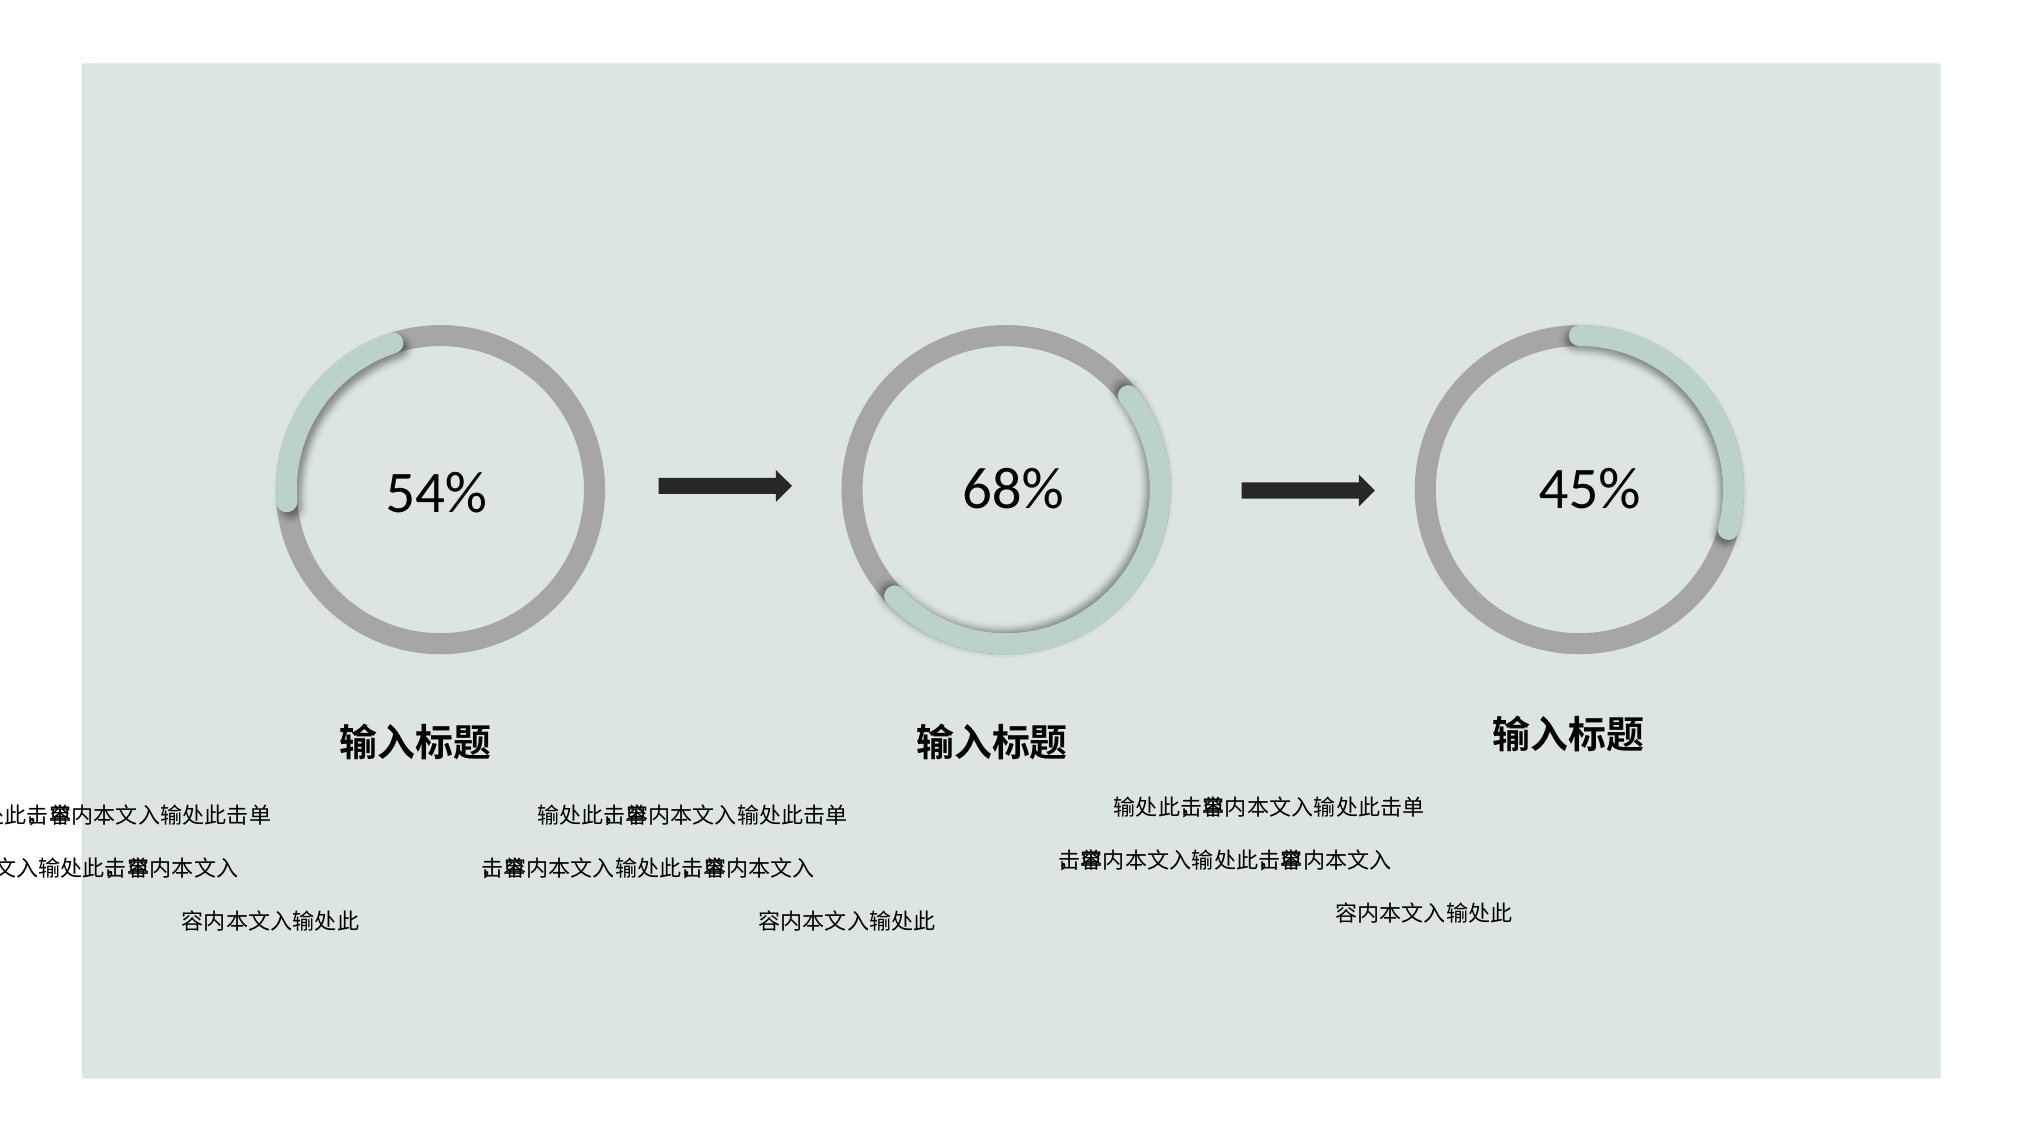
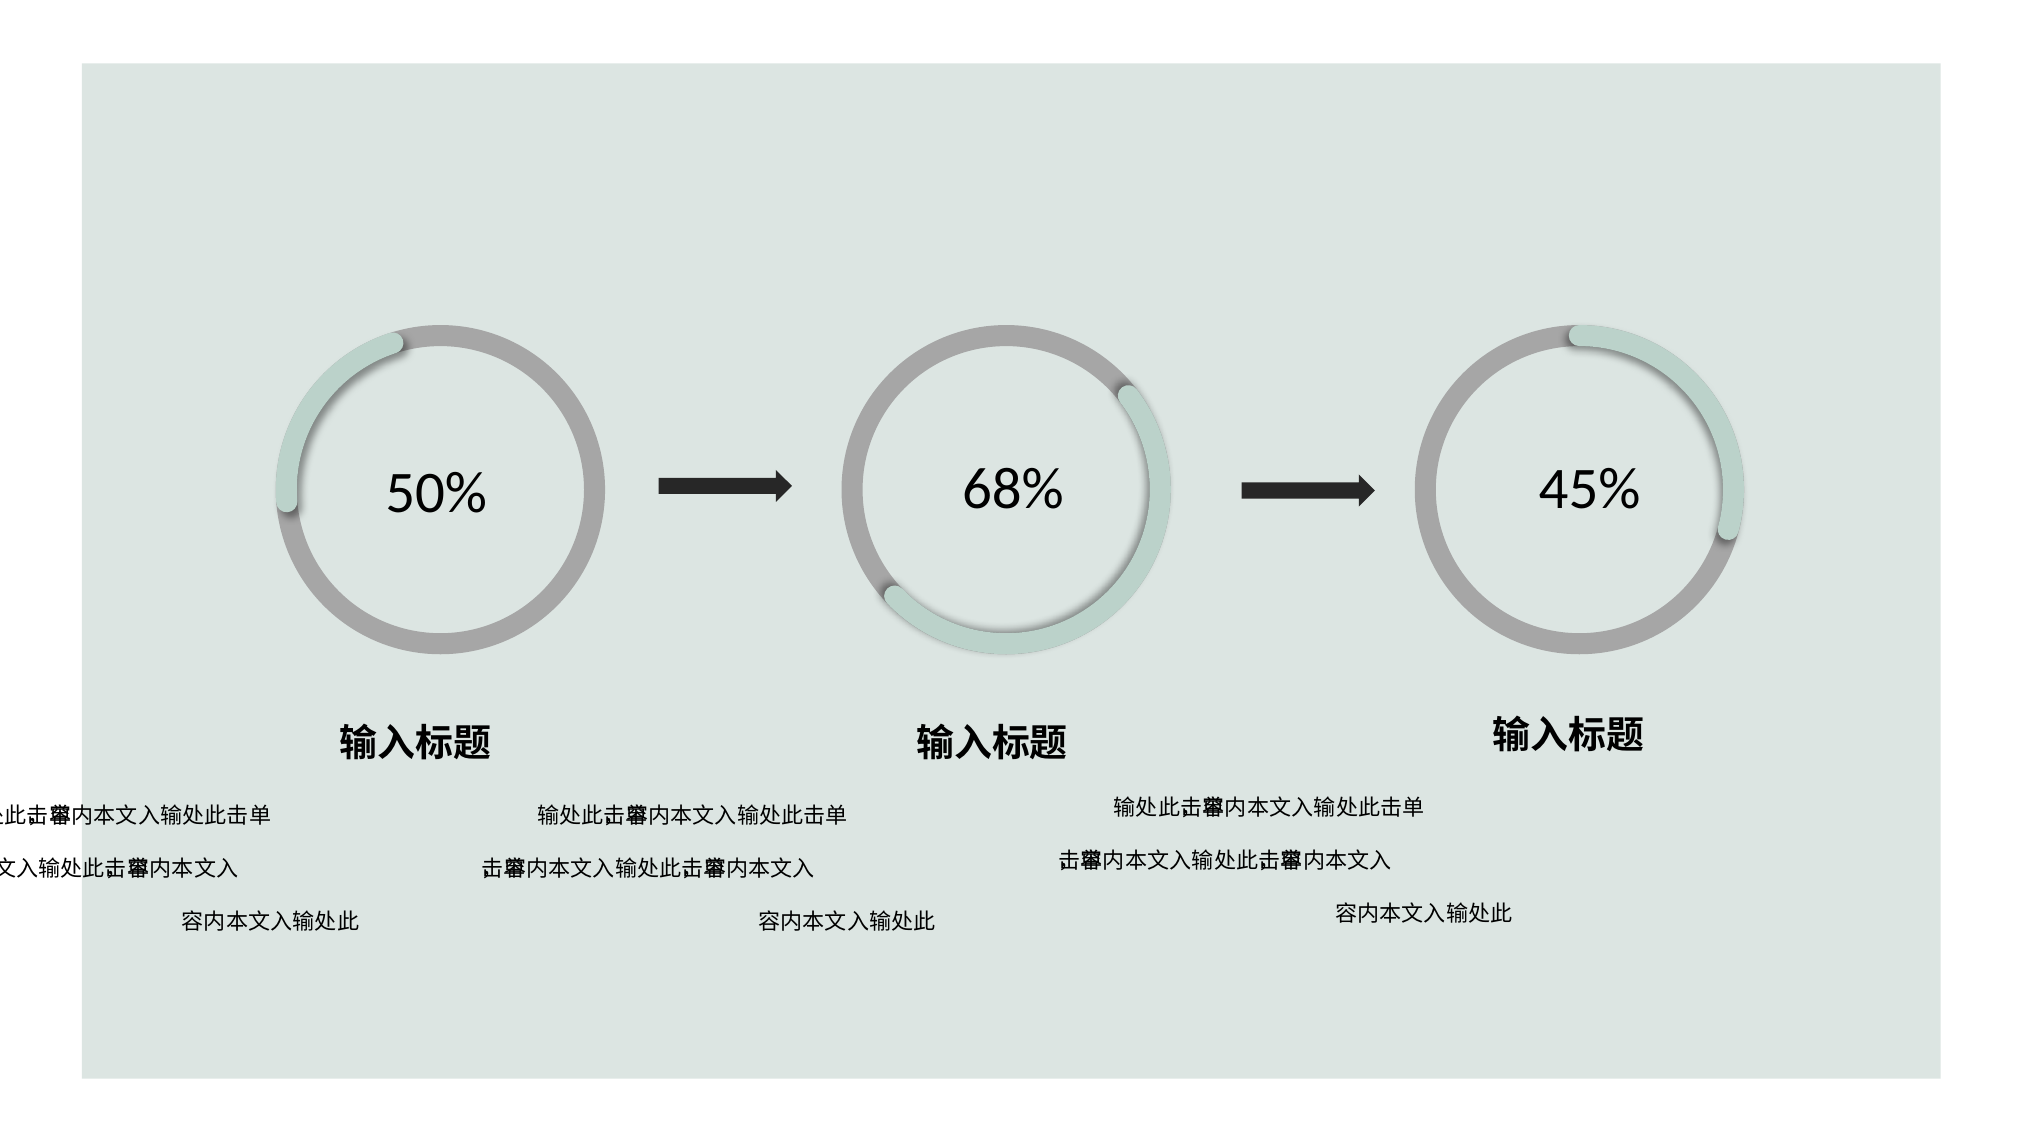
54%: 54% -> 50%
